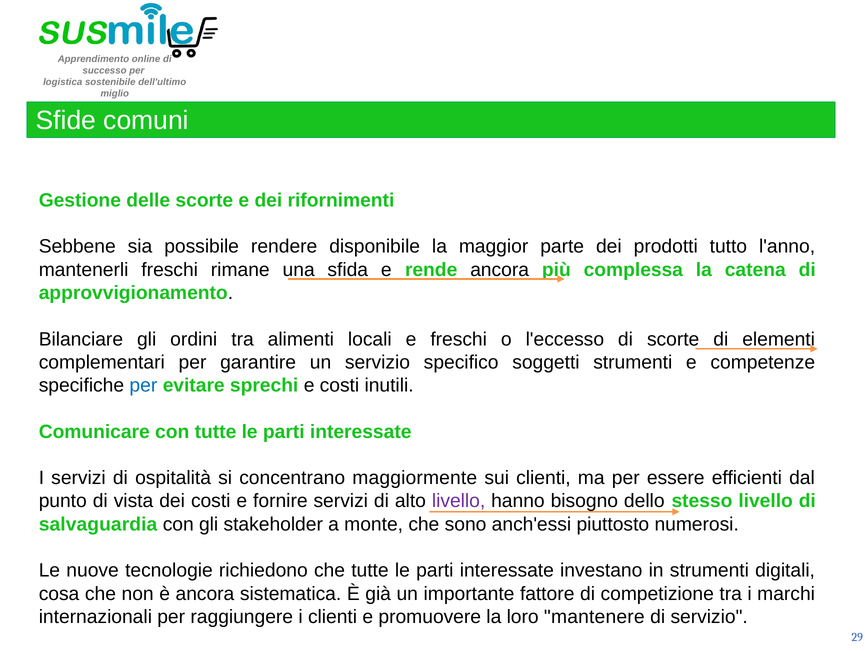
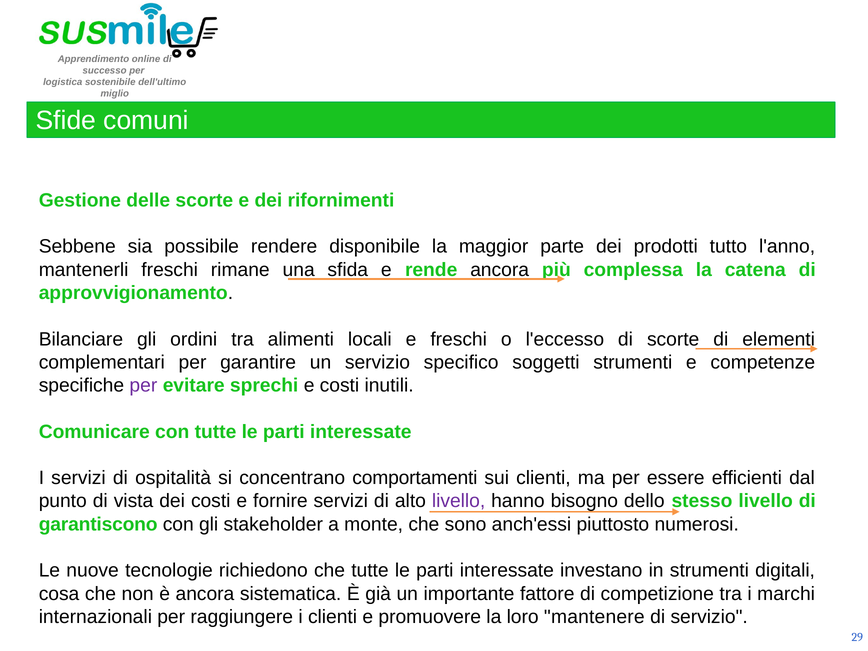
per at (143, 385) colour: blue -> purple
maggiormente: maggiormente -> comportamenti
salvaguardia: salvaguardia -> garantiscono
